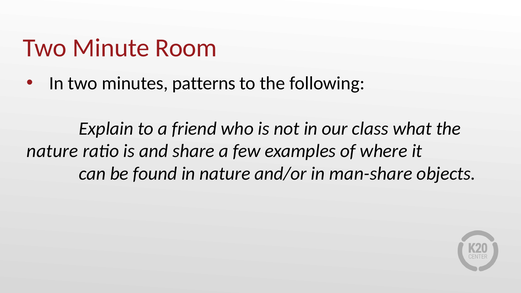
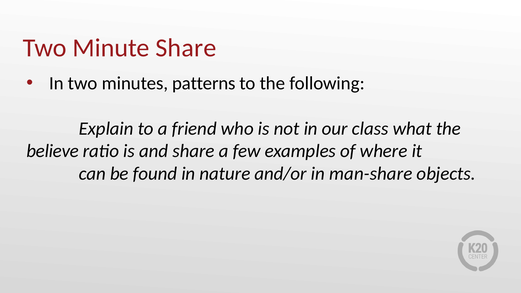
Minute Room: Room -> Share
nature at (52, 151): nature -> believe
